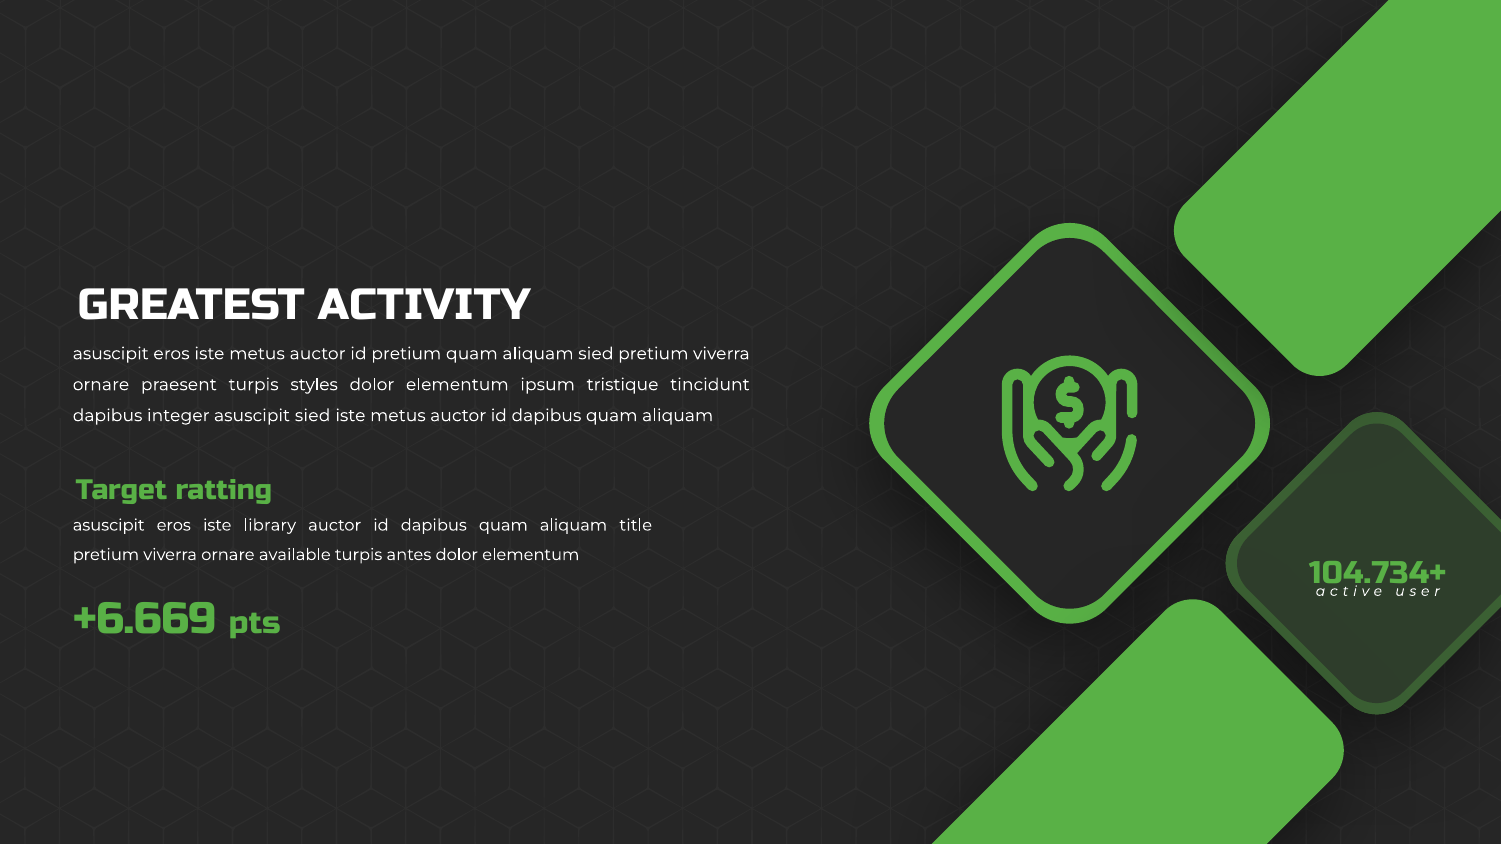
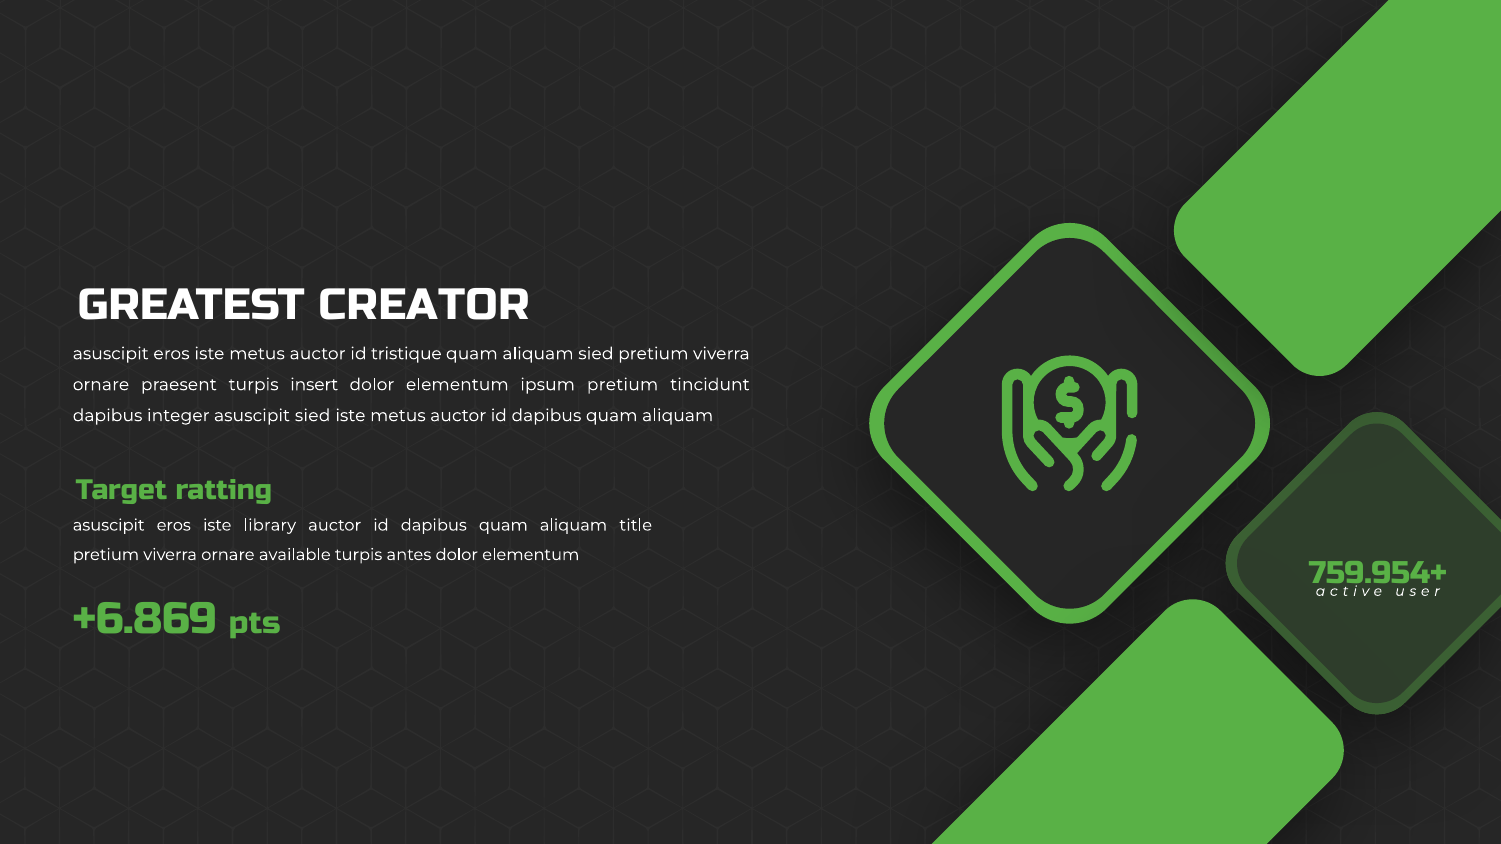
ACTIVITY: ACTIVITY -> CREATOR
id pretium: pretium -> tristique
styles: styles -> insert
ipsum tristique: tristique -> pretium
104.734+: 104.734+ -> 759.954+
+6.669: +6.669 -> +6.869
